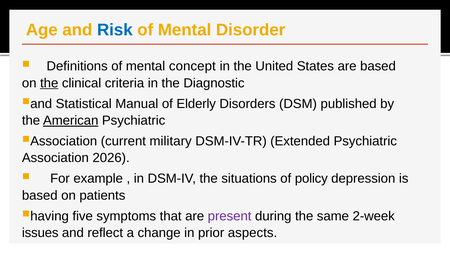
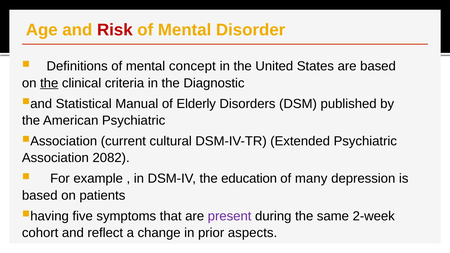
Risk colour: blue -> red
American underline: present -> none
military: military -> cultural
2026: 2026 -> 2082
situations: situations -> education
policy: policy -> many
issues: issues -> cohort
